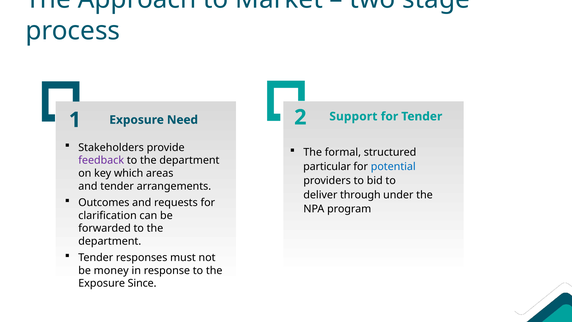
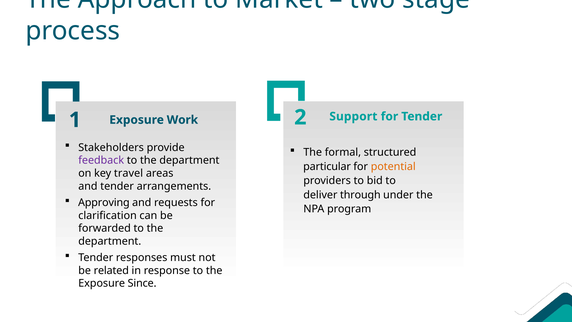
Need: Need -> Work
potential colour: blue -> orange
which: which -> travel
Outcomes: Outcomes -> Approving
money: money -> related
